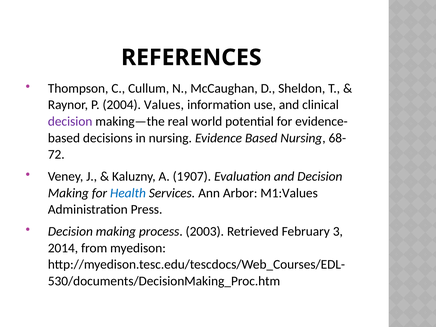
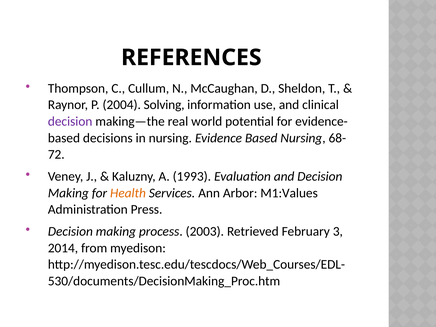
Values: Values -> Solving
1907: 1907 -> 1993
Health colour: blue -> orange
